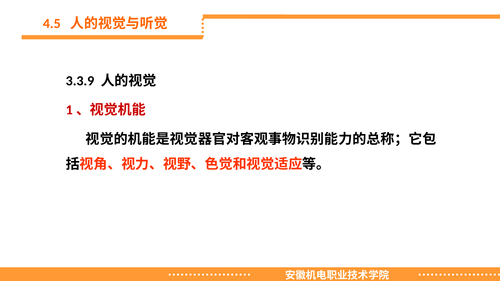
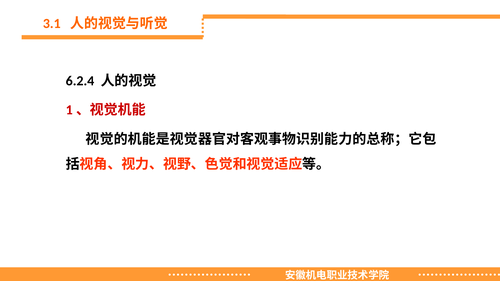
4.5: 4.5 -> 3.1
3.3.9: 3.3.9 -> 6.2.4
